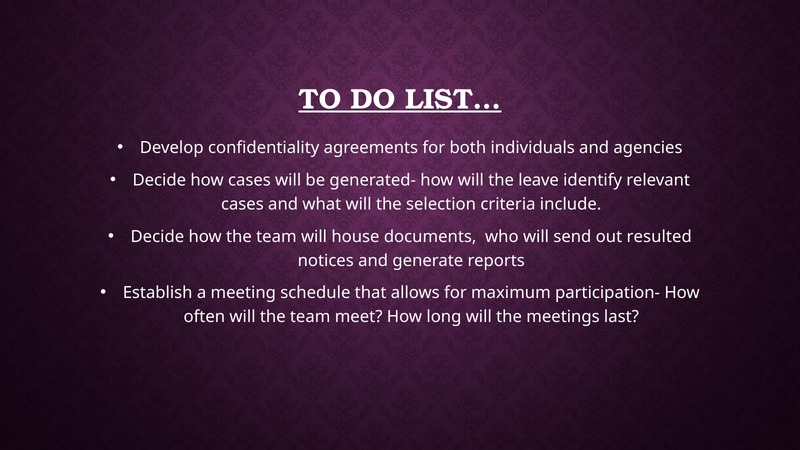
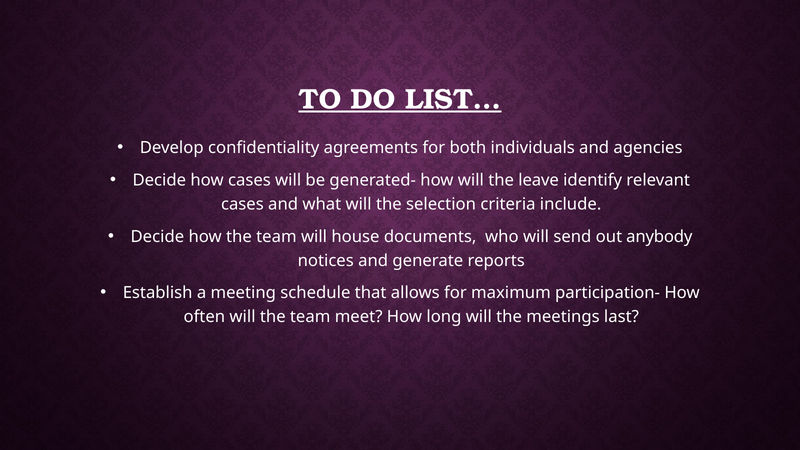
resulted: resulted -> anybody
